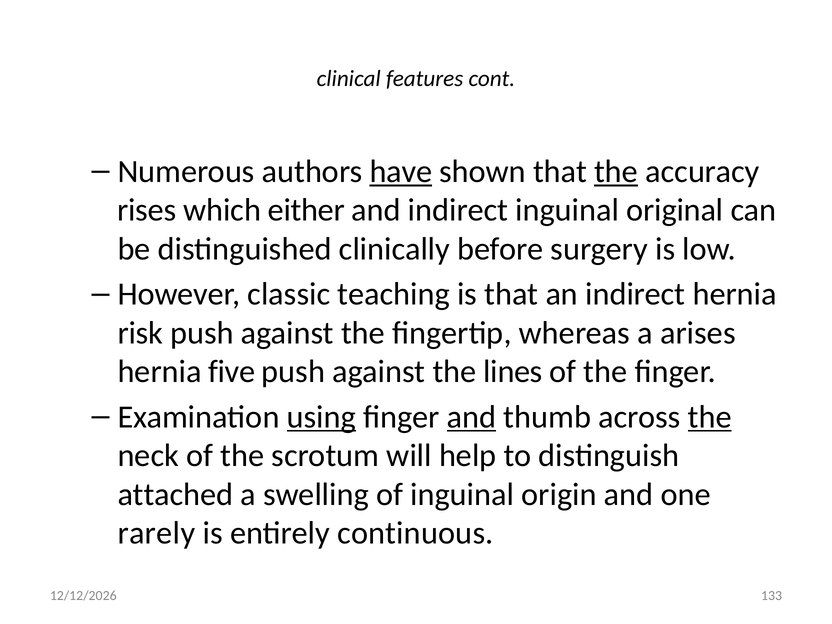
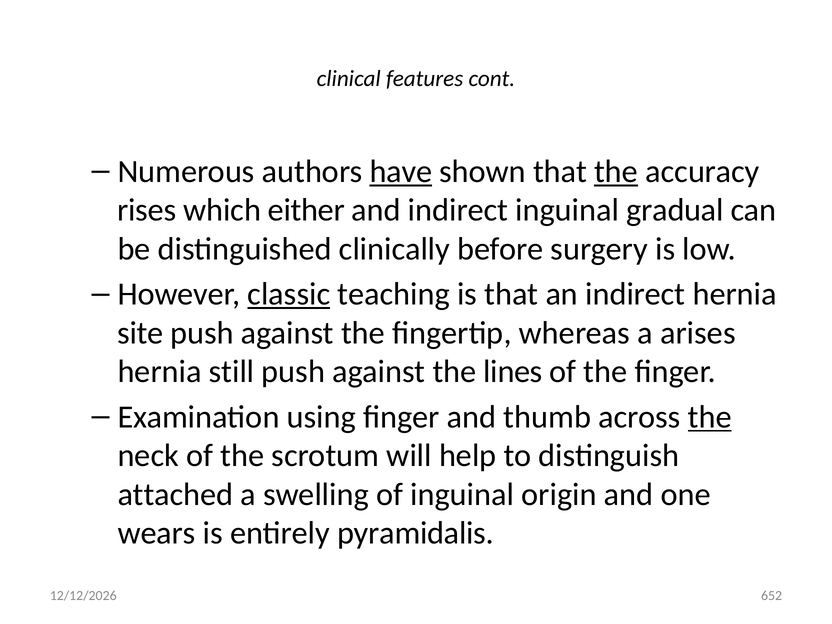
original: original -> gradual
classic underline: none -> present
risk: risk -> site
five: five -> still
using underline: present -> none
and at (472, 417) underline: present -> none
rarely: rarely -> wears
continuous: continuous -> pyramidalis
133: 133 -> 652
